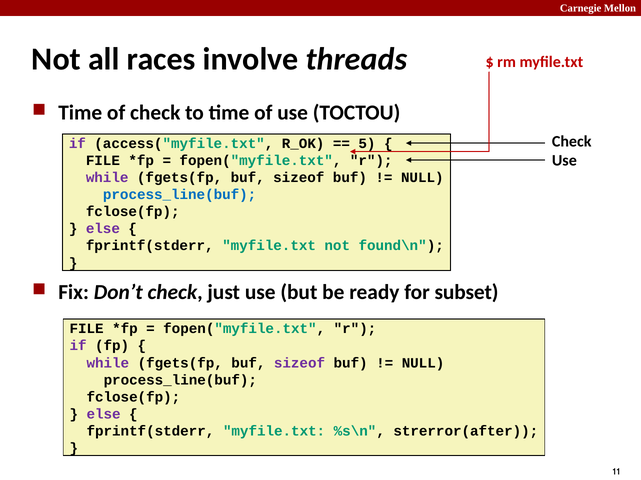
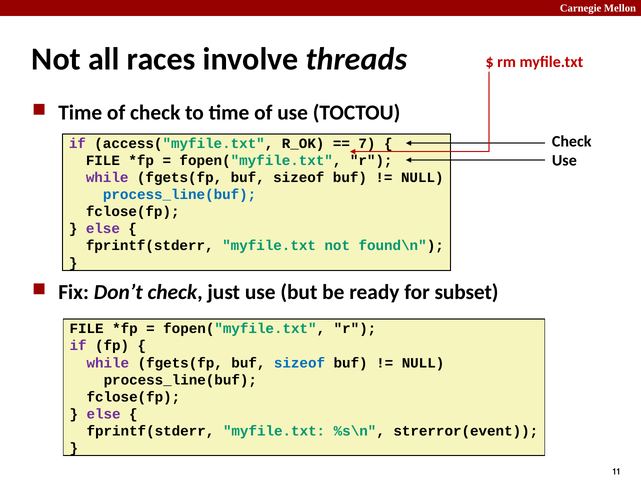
5: 5 -> 7
sizeof at (299, 363) colour: purple -> blue
strerror(after: strerror(after -> strerror(event
